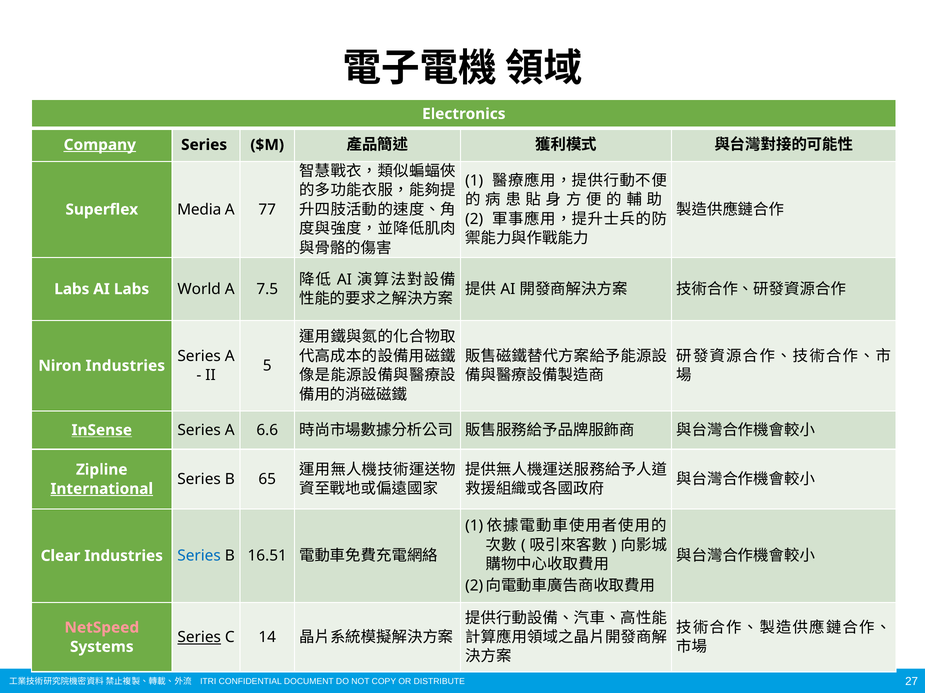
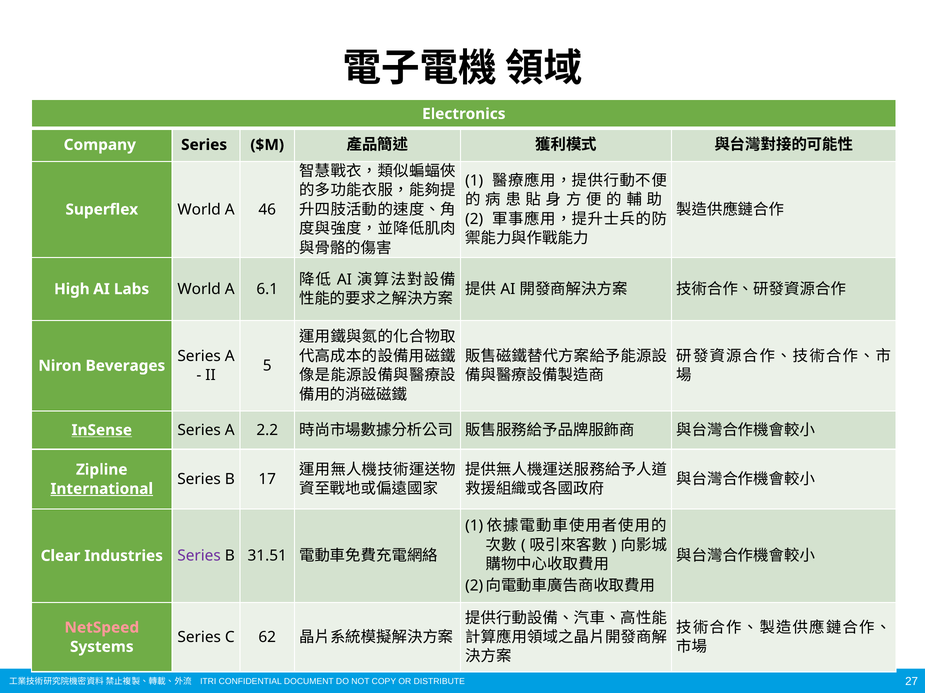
Company underline: present -> none
Superflex Media: Media -> World
77: 77 -> 46
Labs at (72, 289): Labs -> High
7.5: 7.5 -> 6.1
Niron Industries: Industries -> Beverages
6.6: 6.6 -> 2.2
65: 65 -> 17
Series at (199, 556) colour: blue -> purple
16.51: 16.51 -> 31.51
Series at (199, 638) underline: present -> none
14: 14 -> 62
